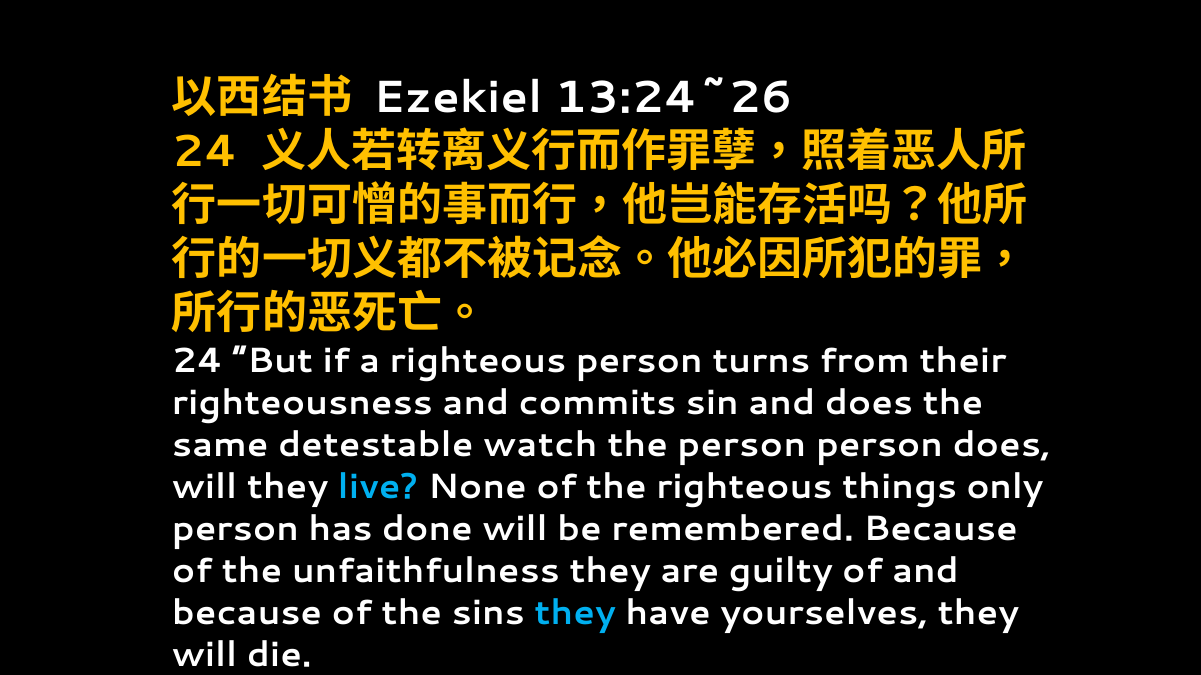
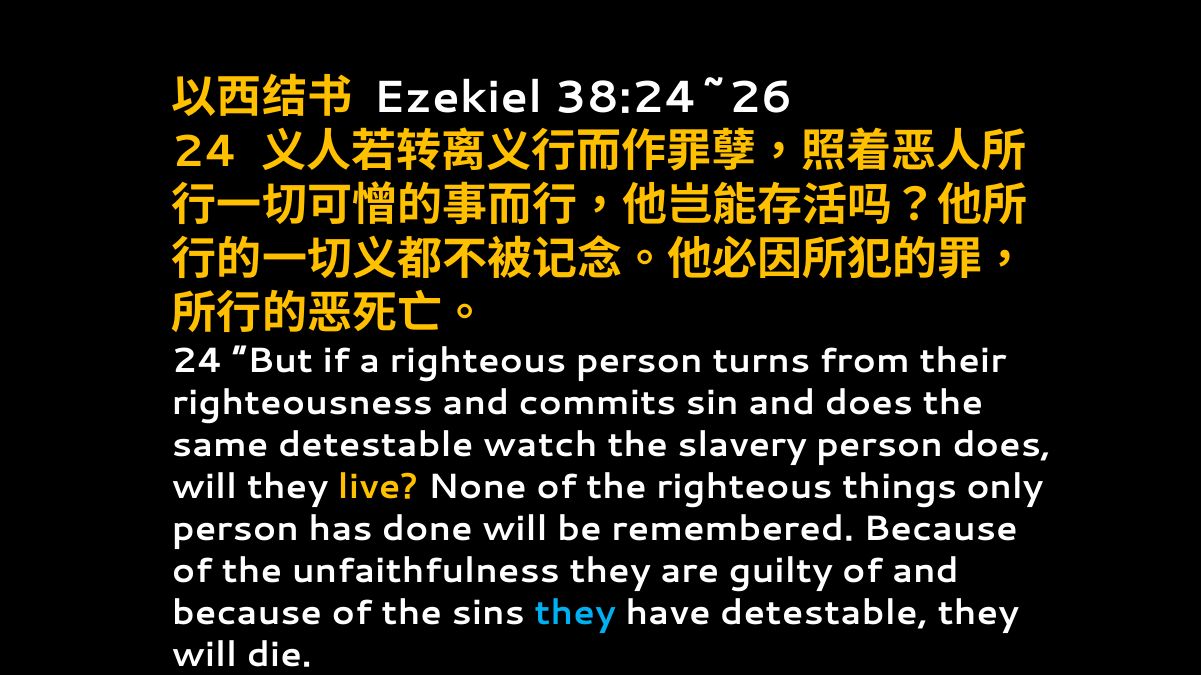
13:24~26: 13:24~26 -> 38:24~26
the person: person -> slavery
live colour: light blue -> yellow
have yourselves: yourselves -> detestable
